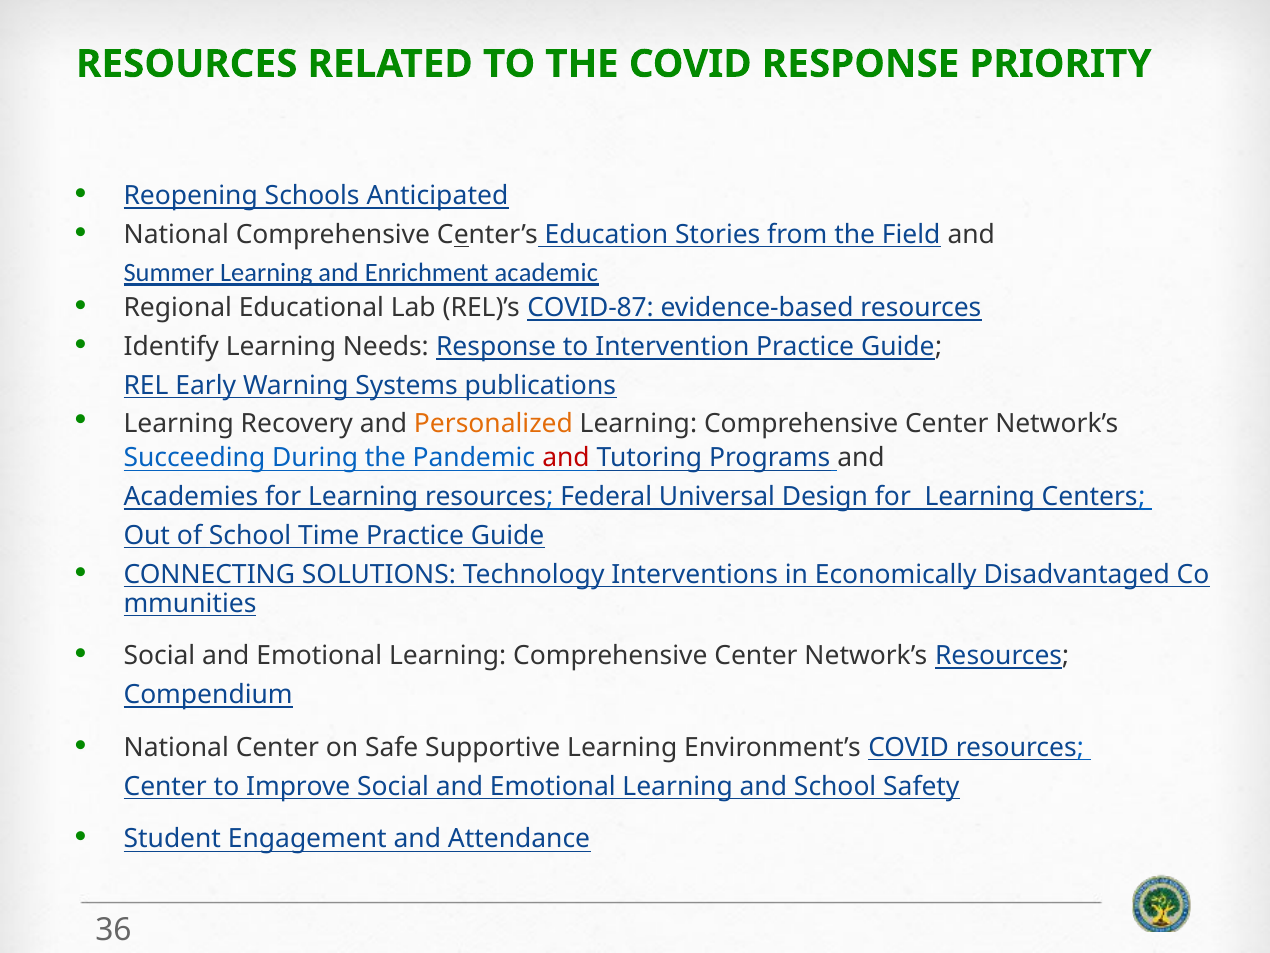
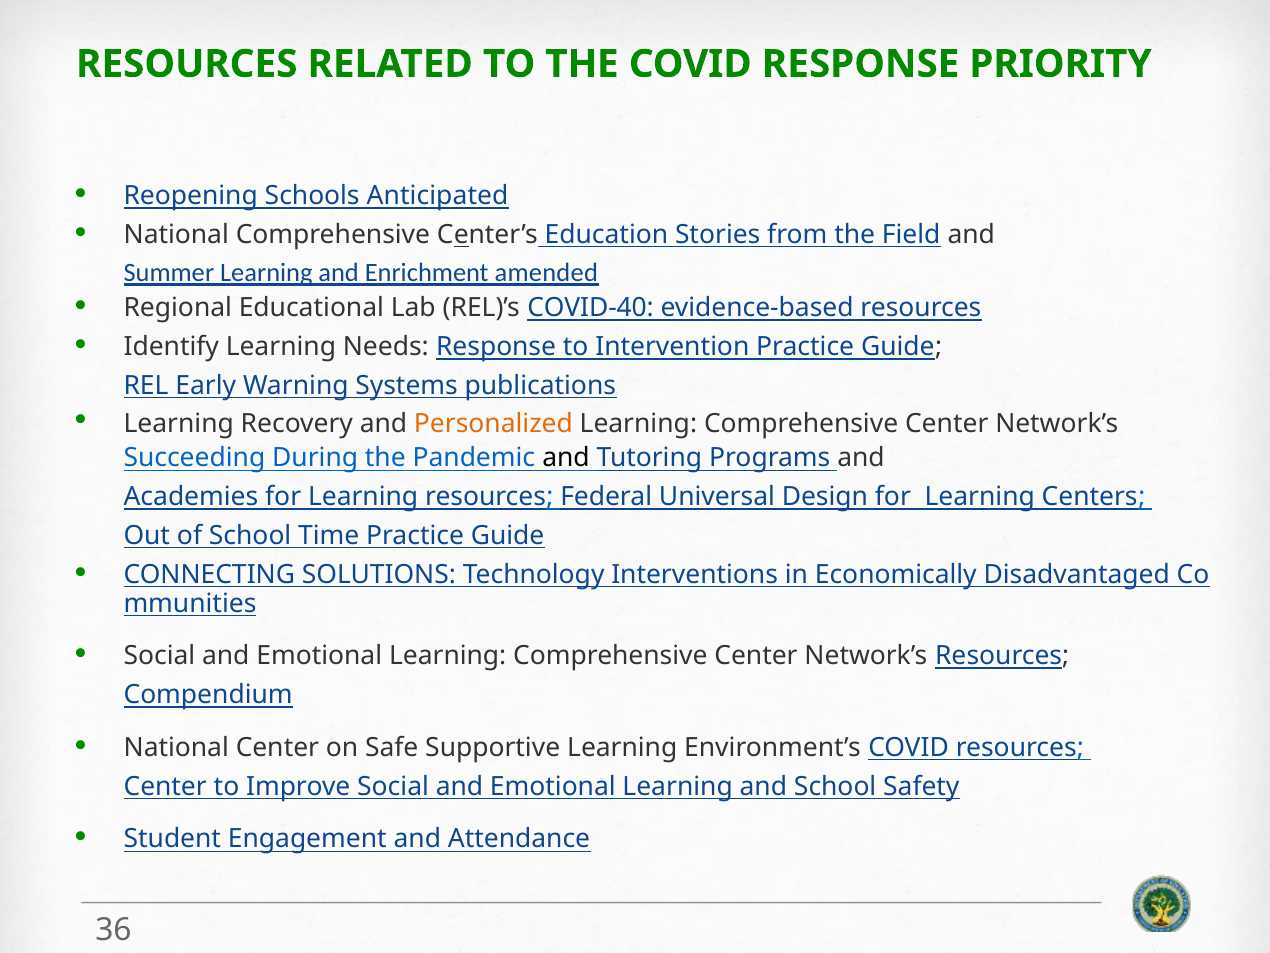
academic: academic -> amended
COVID-87: COVID-87 -> COVID-40
and at (566, 458) colour: red -> black
